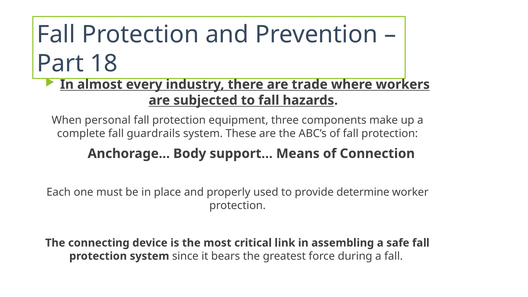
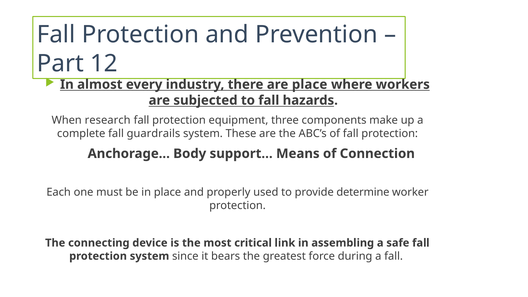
18: 18 -> 12
are trade: trade -> place
personal: personal -> research
